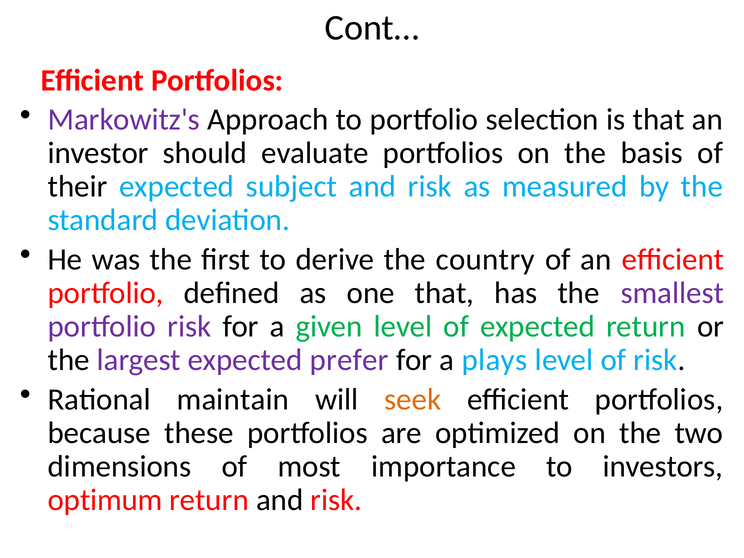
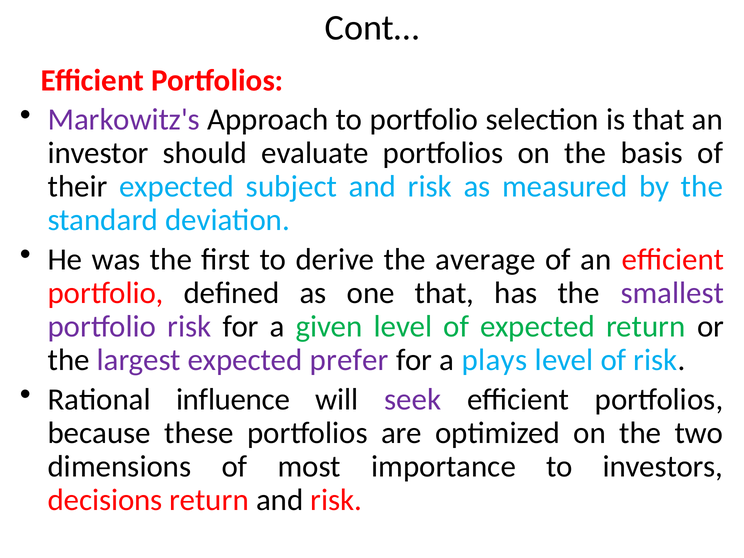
country: country -> average
maintain: maintain -> influence
seek colour: orange -> purple
optimum: optimum -> decisions
